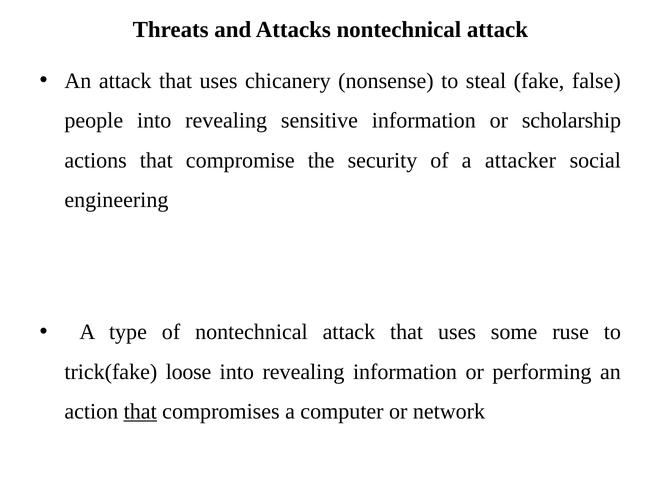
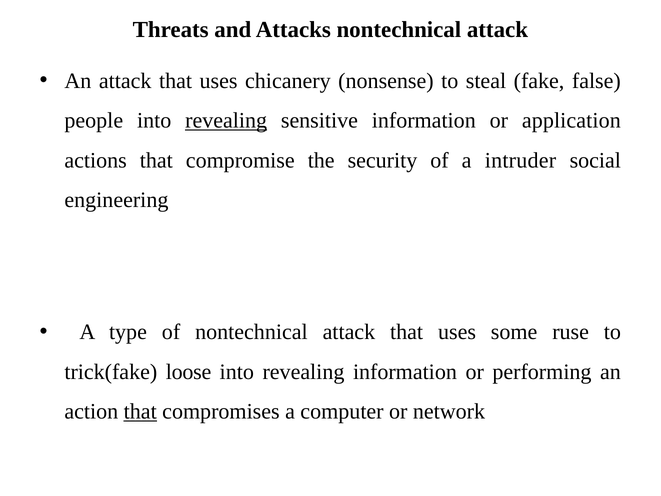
revealing at (226, 121) underline: none -> present
scholarship: scholarship -> application
attacker: attacker -> intruder
